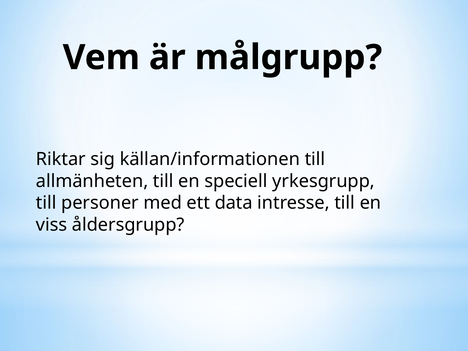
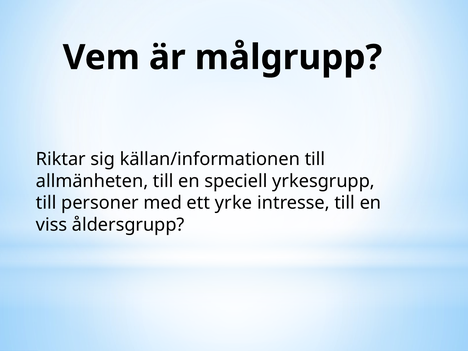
data: data -> yrke
